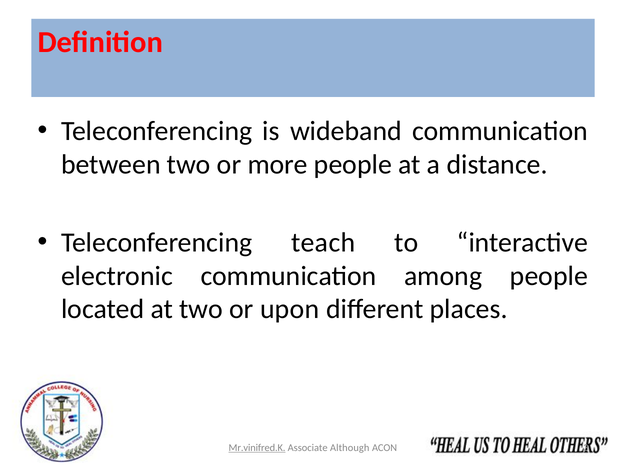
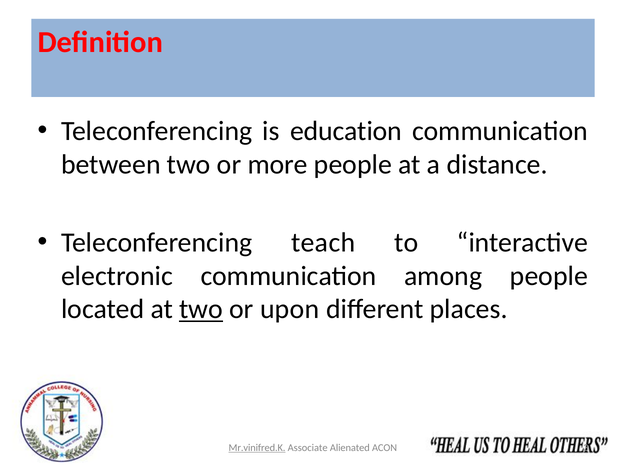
wideband: wideband -> education
two at (201, 310) underline: none -> present
Although: Although -> Alienated
